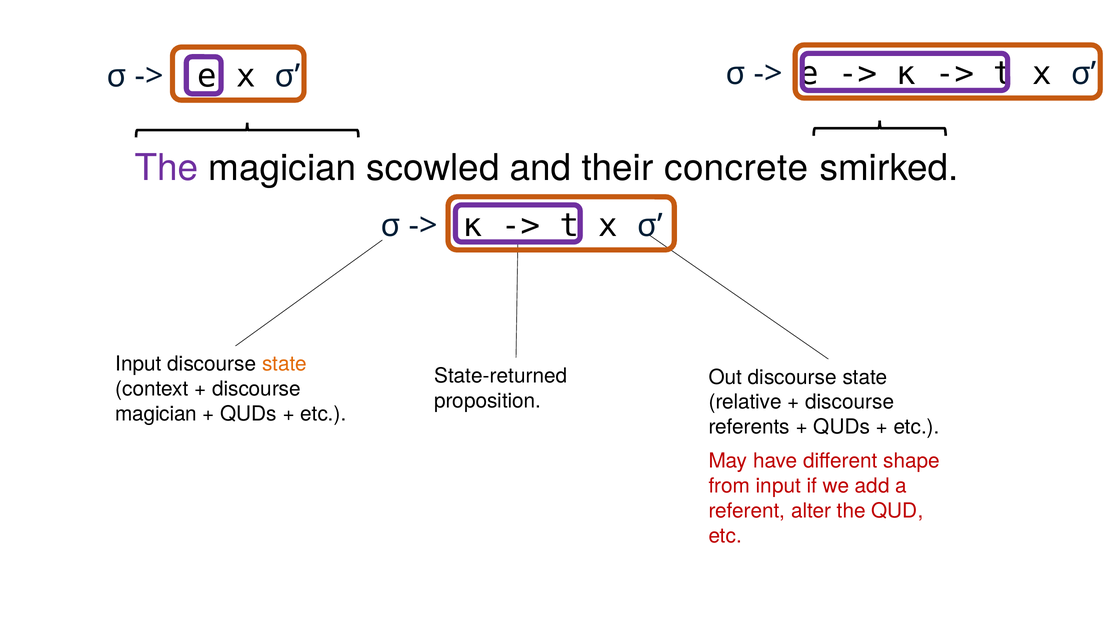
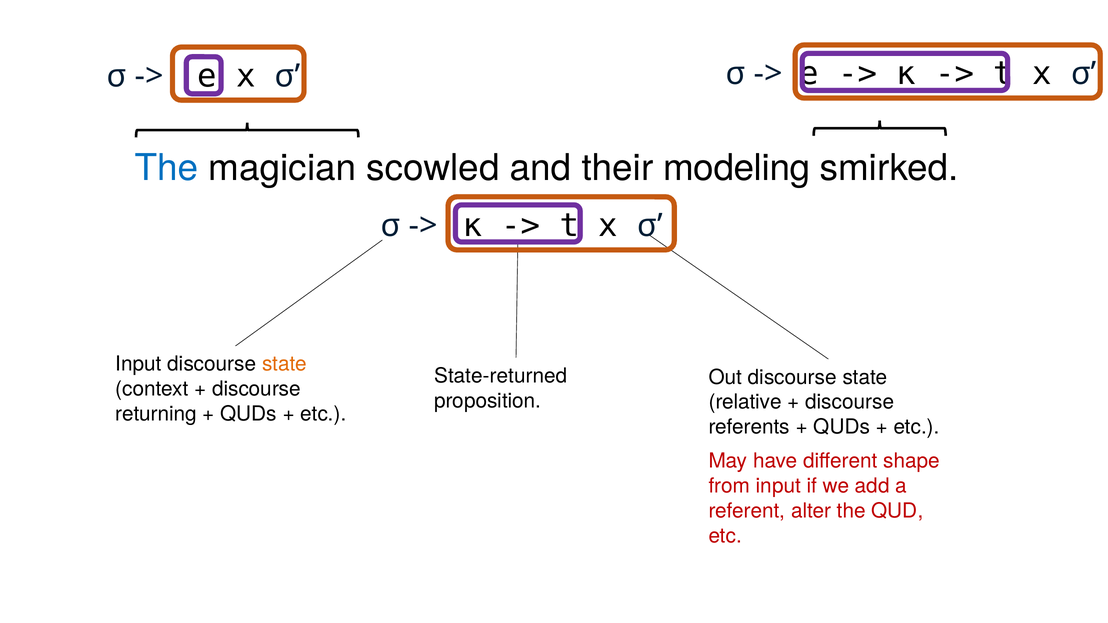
The at (166, 168) colour: purple -> blue
concrete: concrete -> modeling
magician at (156, 414): magician -> returning
